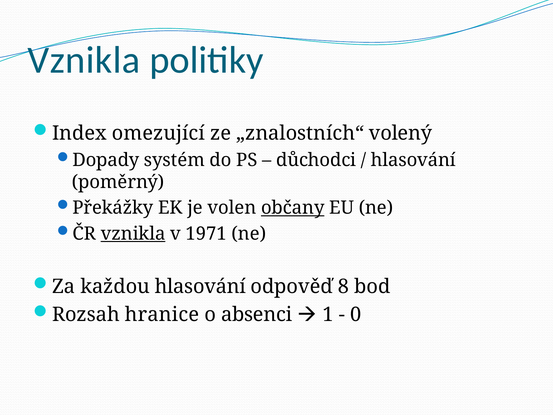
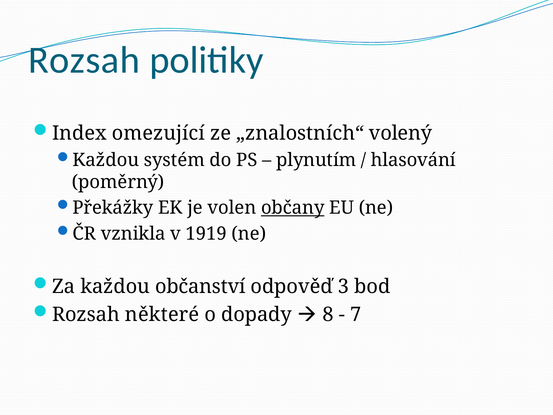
Vznikla at (84, 60): Vznikla -> Rozsah
Dopady at (106, 160): Dopady -> Každou
důchodci: důchodci -> plynutím
vznikla at (133, 234) underline: present -> none
1971: 1971 -> 1919
každou hlasování: hlasování -> občanství
8: 8 -> 3
hranice: hranice -> některé
absenci: absenci -> dopady
1: 1 -> 8
0: 0 -> 7
